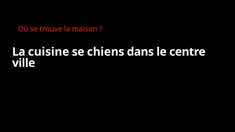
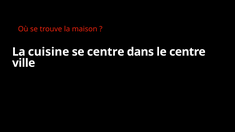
se chiens: chiens -> centre
